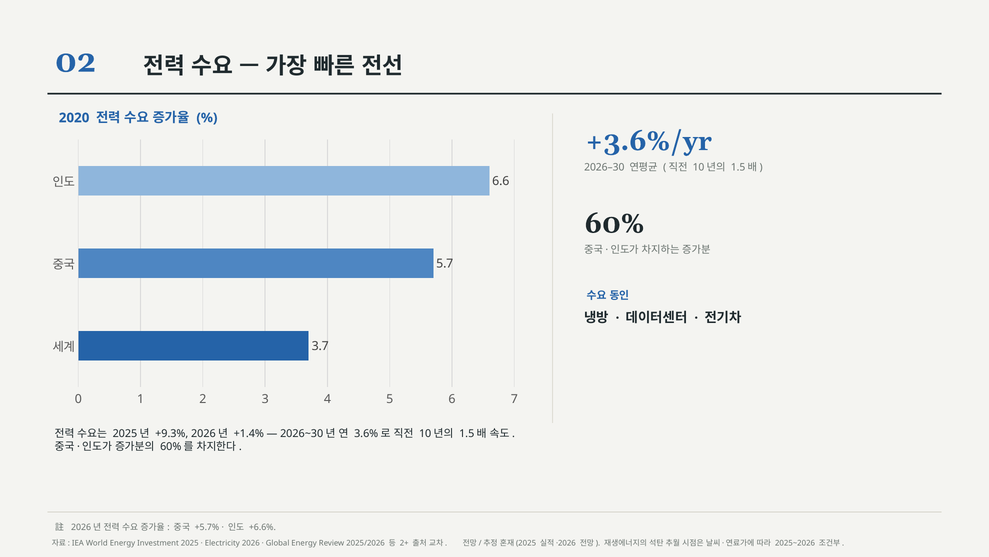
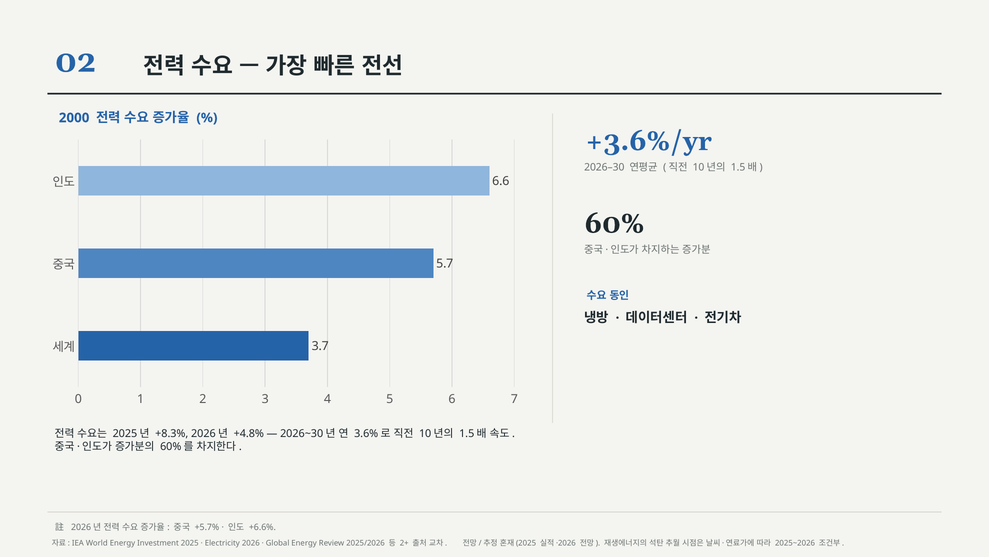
2020: 2020 -> 2000
+9.3%: +9.3% -> +8.3%
+1.4%: +1.4% -> +4.8%
